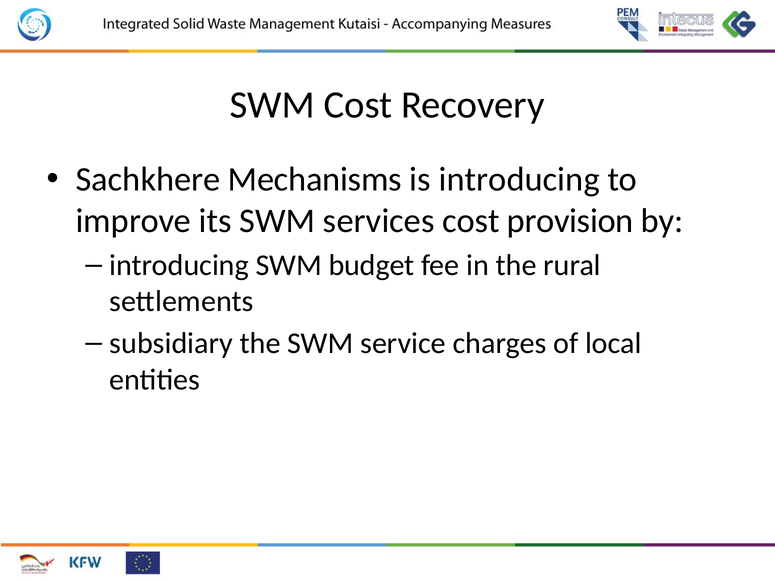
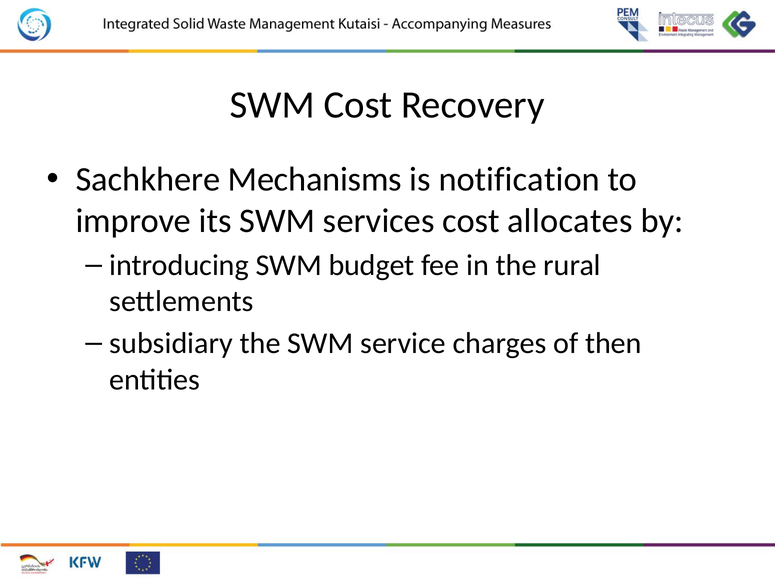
is introducing: introducing -> notification
provision: provision -> allocates
local: local -> then
